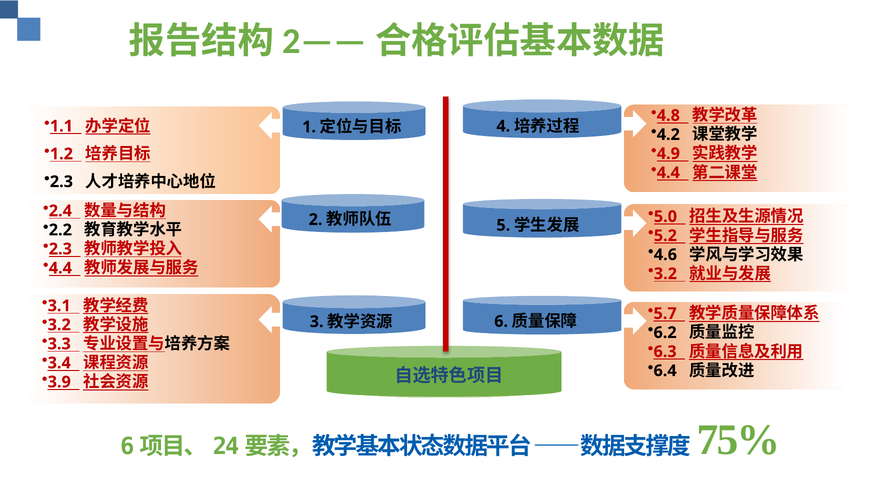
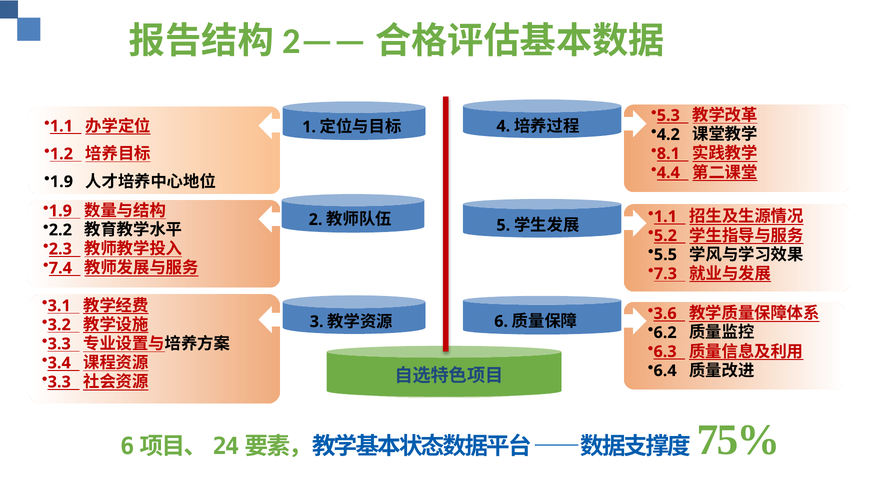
4.8: 4.8 -> 5.3
4.9: 4.9 -> 8.1
2.3 at (61, 181): 2.3 -> 1.9
2.4 at (60, 211): 2.4 -> 1.9
5.0 at (665, 216): 5.0 -> 1.1
4.6: 4.6 -> 5.5
4.4 at (60, 268): 4.4 -> 7.4
3.2 at (665, 273): 3.2 -> 7.3
5.7: 5.7 -> 3.6
3.9 at (59, 382): 3.9 -> 3.3
